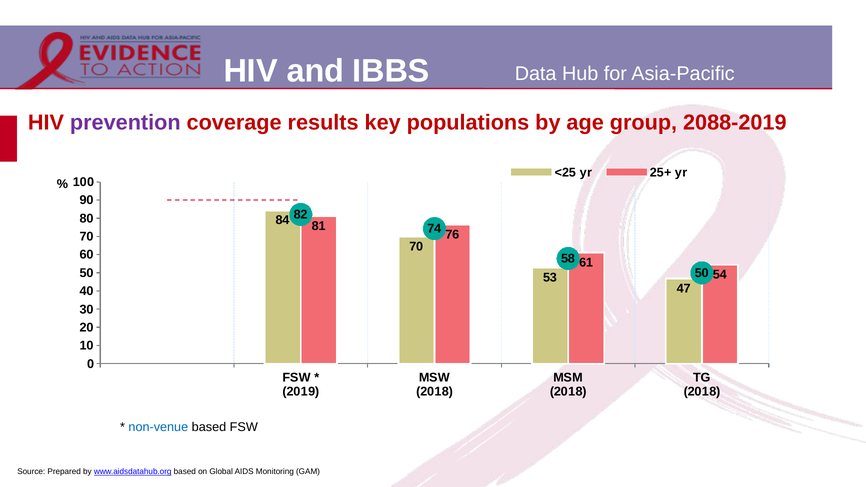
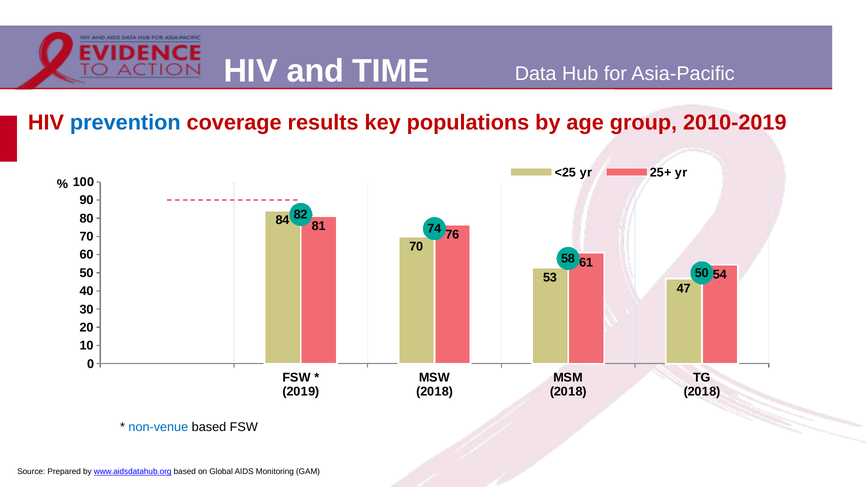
IBBS: IBBS -> TIME
prevention colour: purple -> blue
2088-2019: 2088-2019 -> 2010-2019
